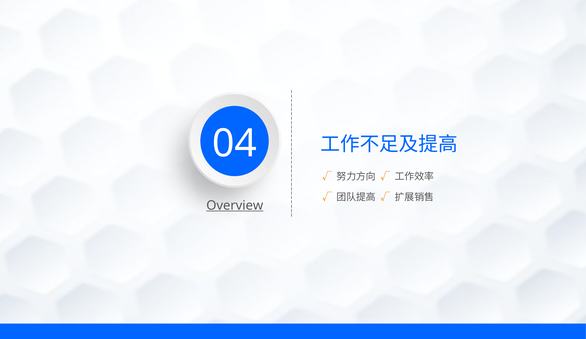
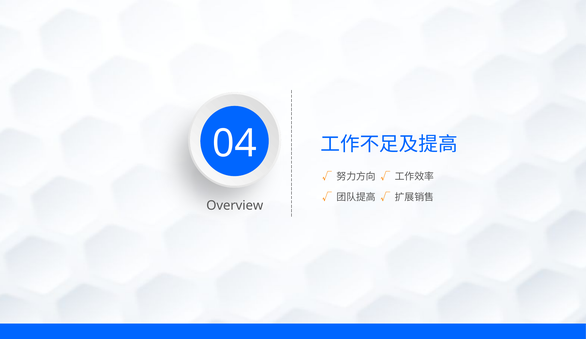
Overview underline: present -> none
